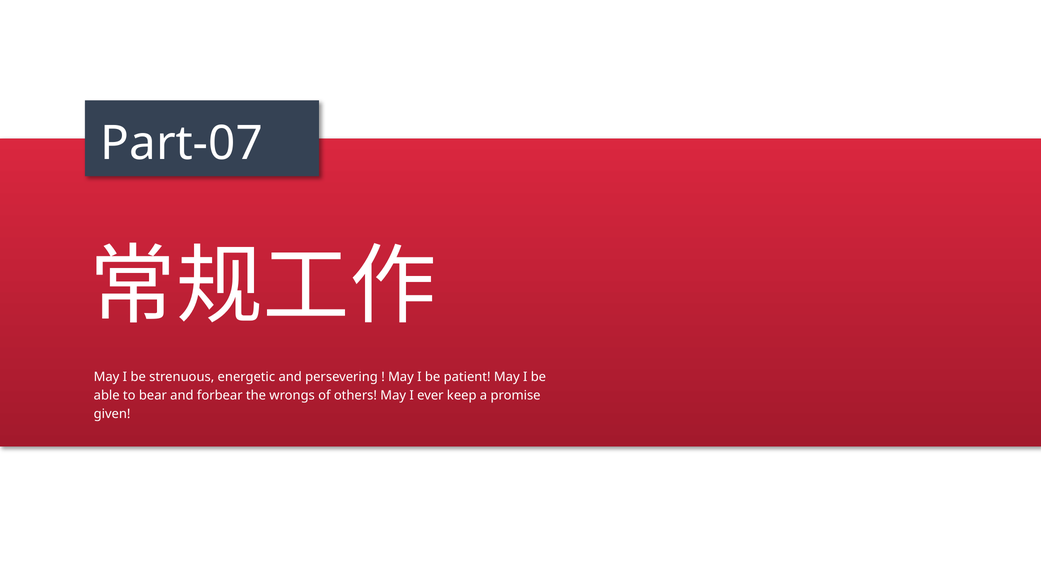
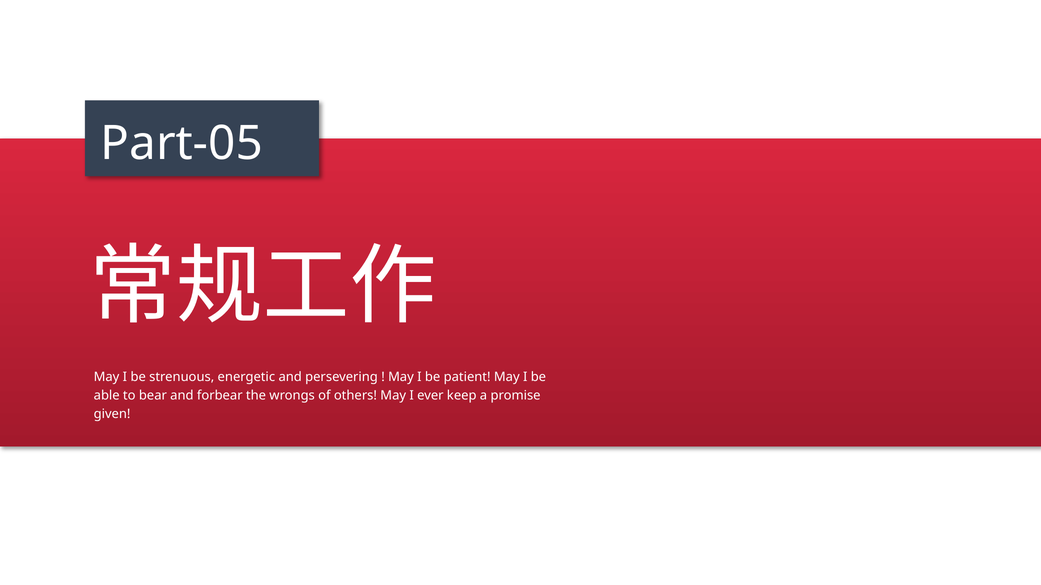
Part-07: Part-07 -> Part-05
